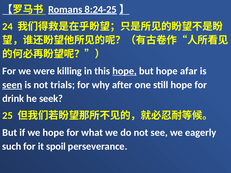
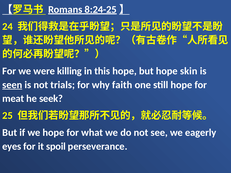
hope at (125, 71) underline: present -> none
afar: afar -> skin
after: after -> faith
drink: drink -> meat
such: such -> eyes
